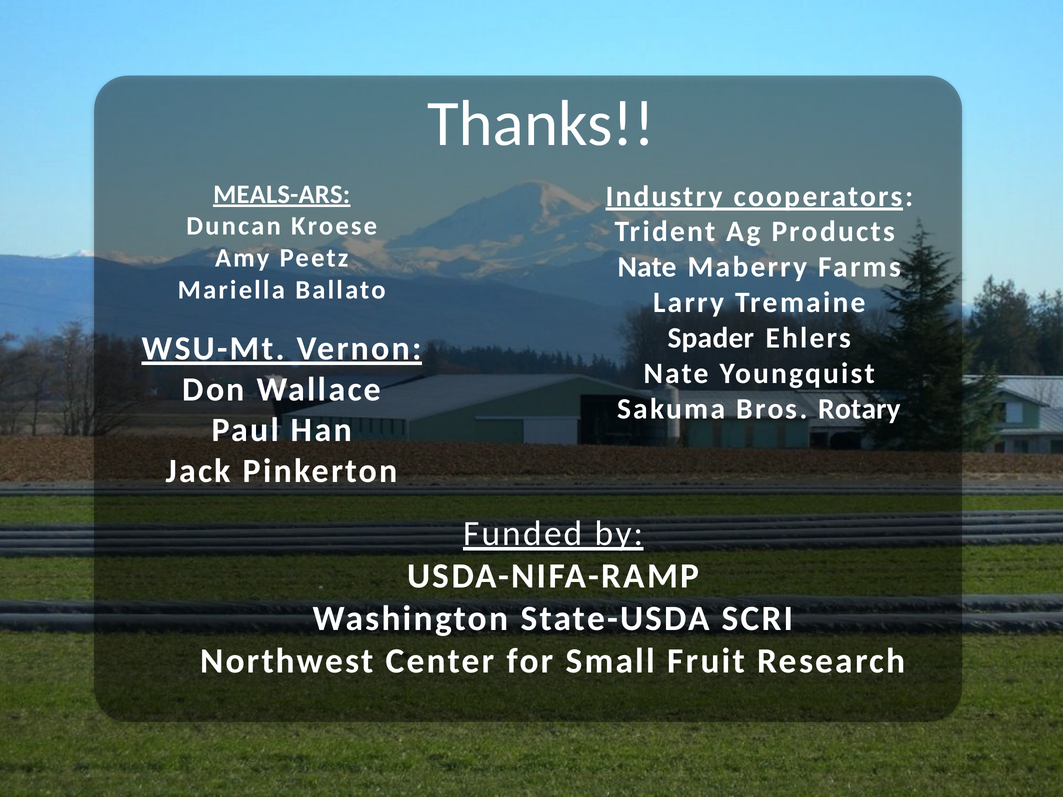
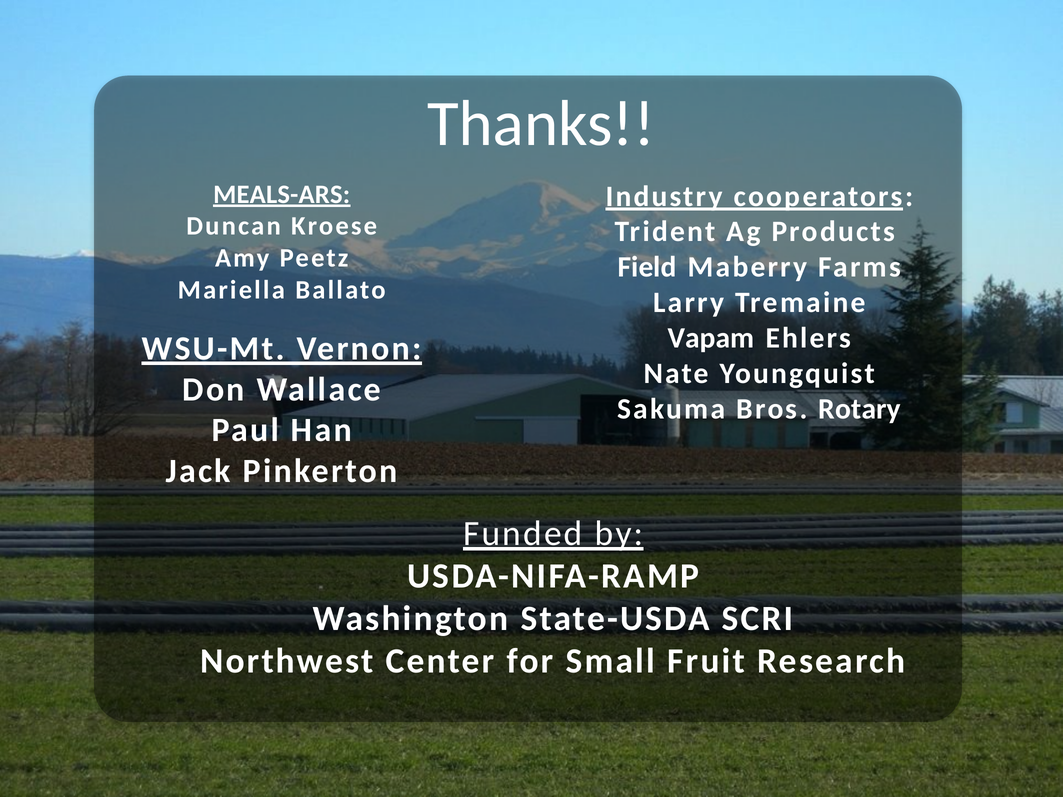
Nate at (647, 267): Nate -> Field
Spader: Spader -> Vapam
